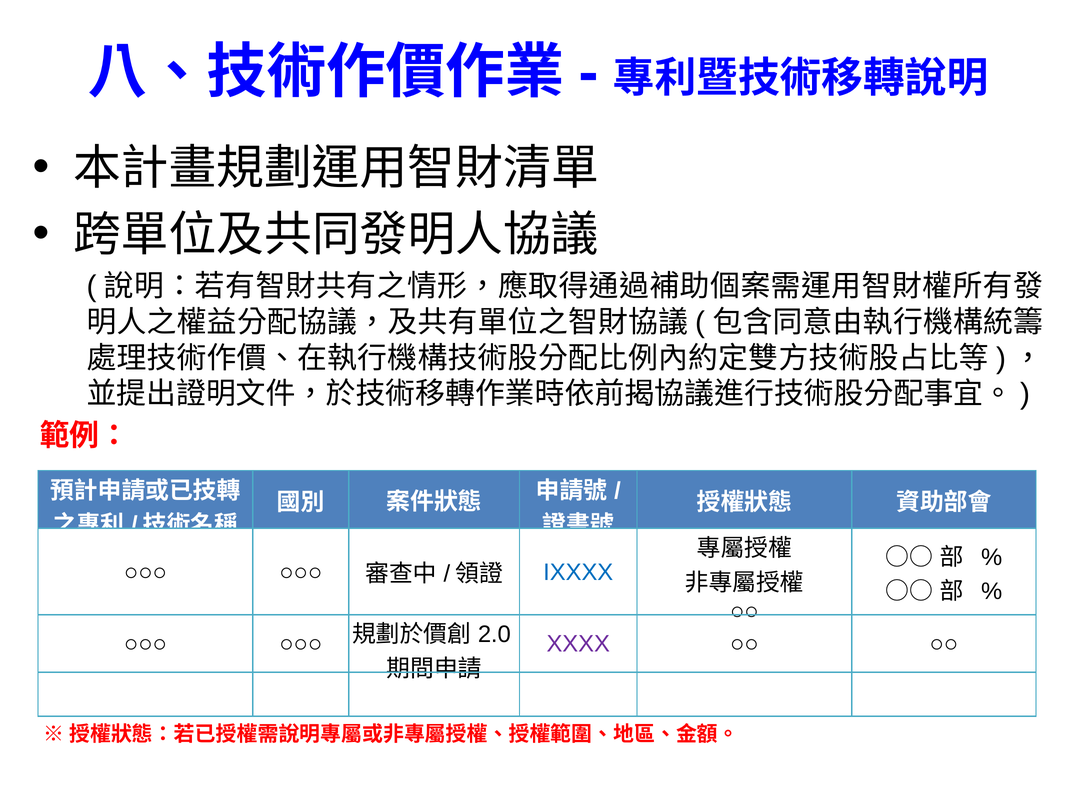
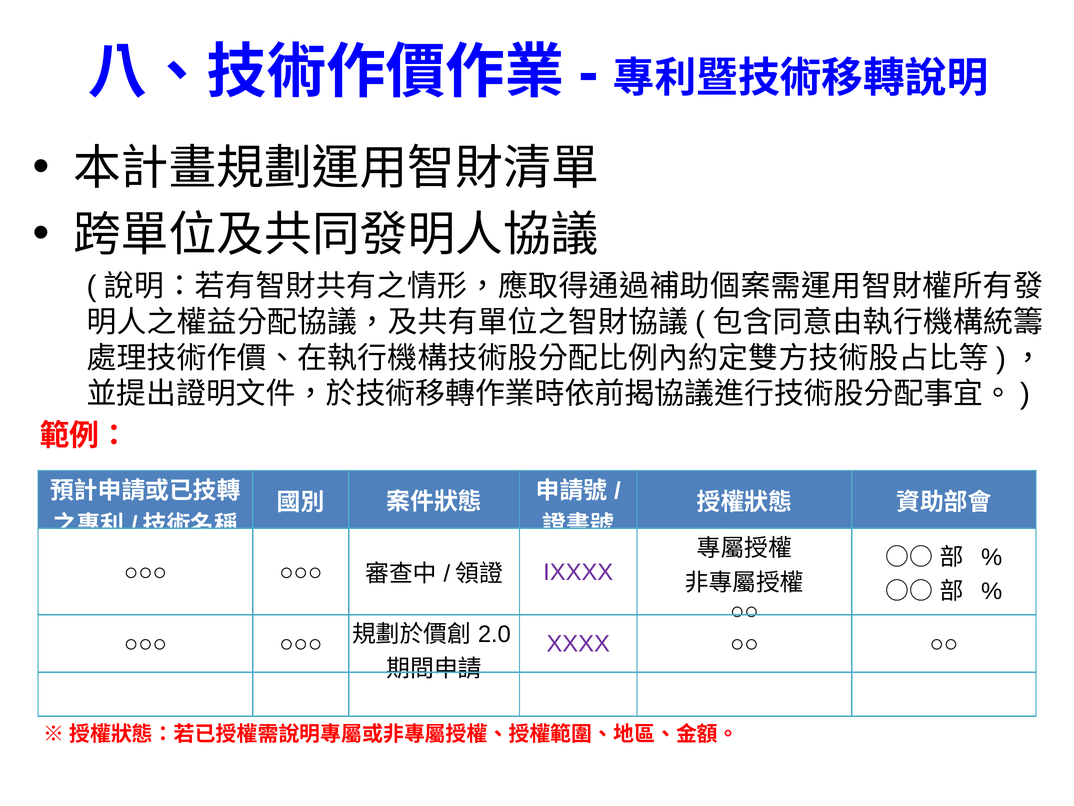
IXXXX colour: blue -> purple
